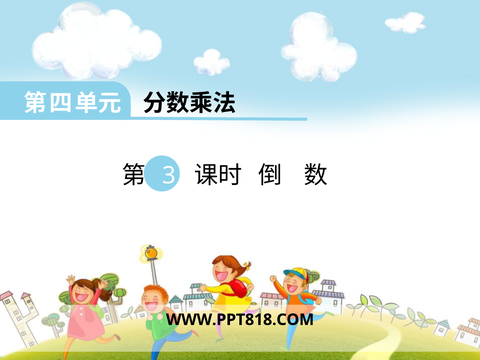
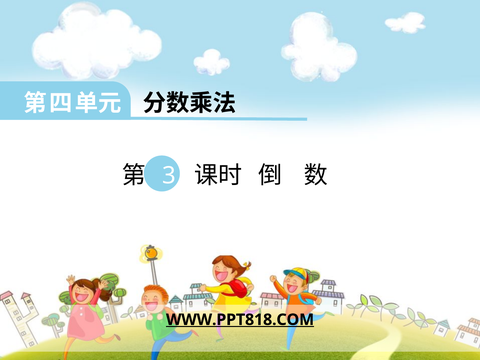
WWW.PPT818.COM underline: none -> present
